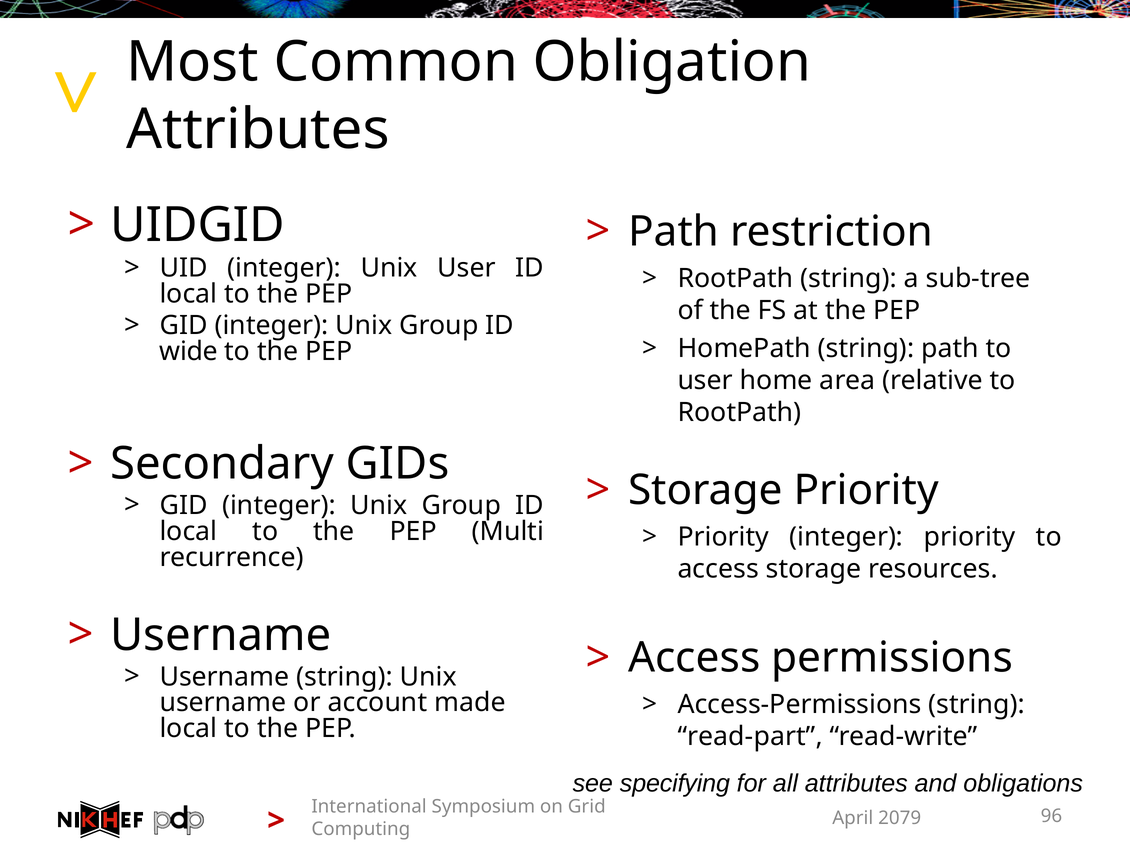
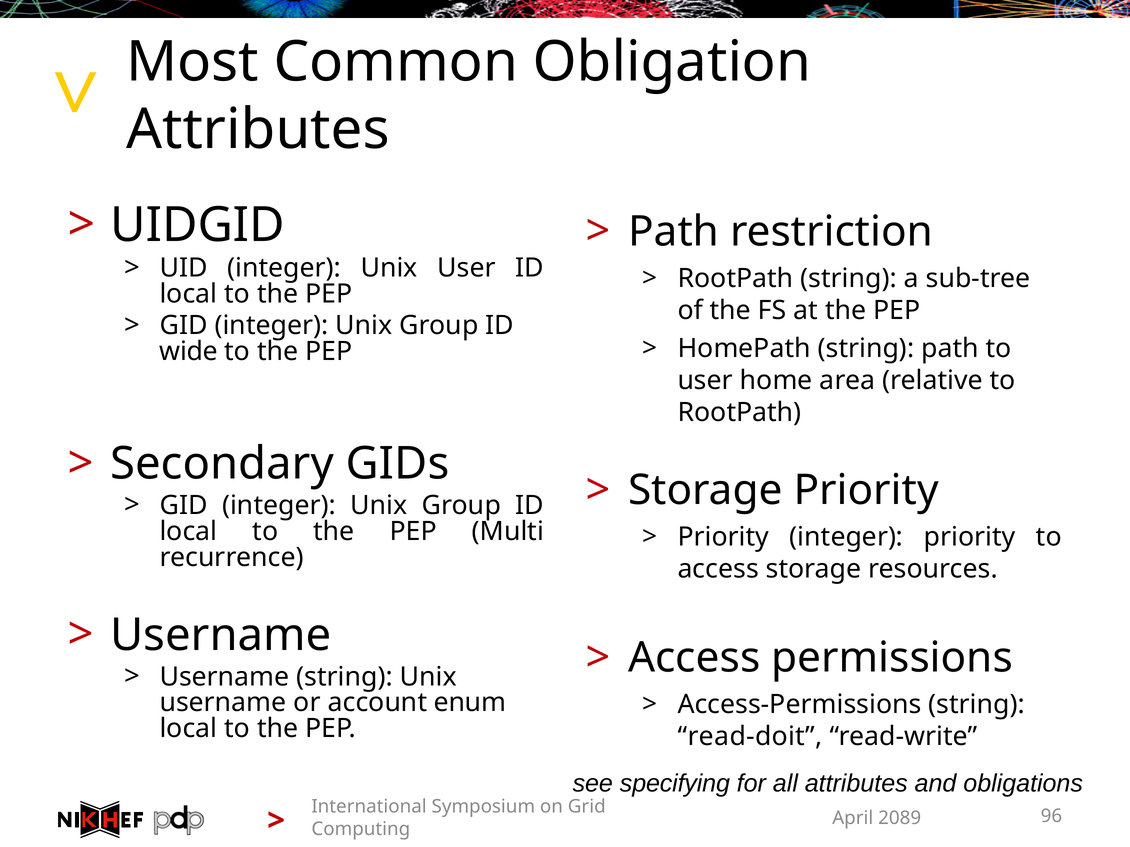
made: made -> enum
read-part: read-part -> read-doit
2079: 2079 -> 2089
